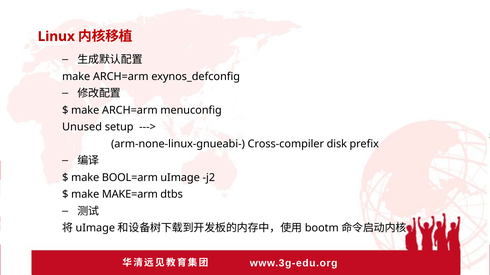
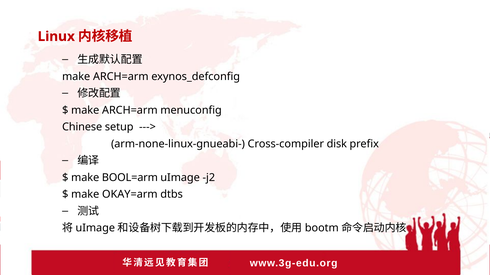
Unused: Unused -> Chinese
MAKE=arm: MAKE=arm -> OKAY=arm
